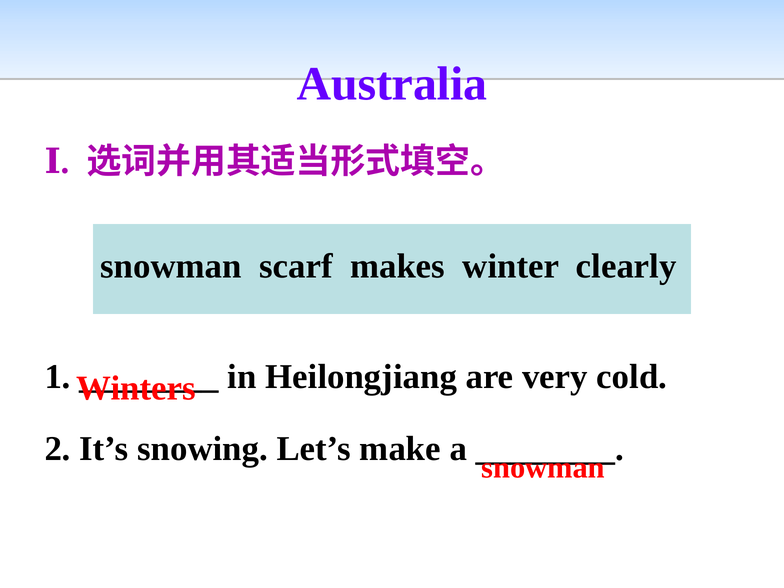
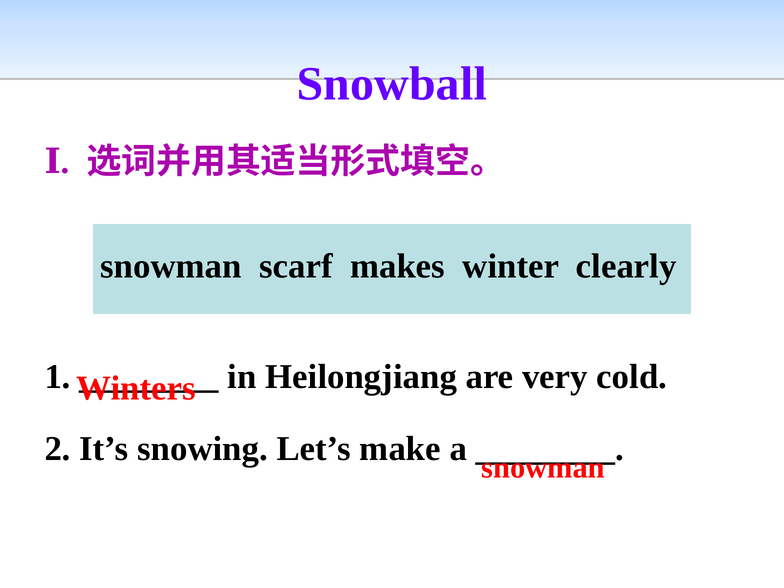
Australia: Australia -> Snowball
